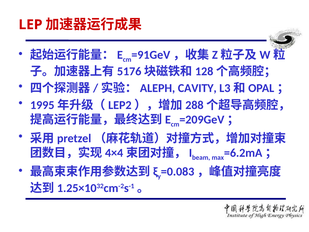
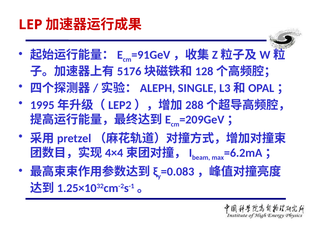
CAVITY: CAVITY -> SINGLE
